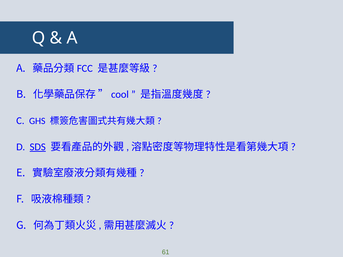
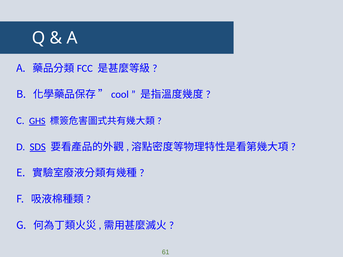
GHS underline: none -> present
